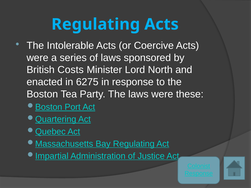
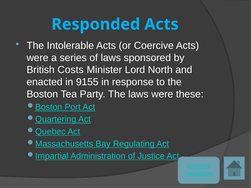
Regulating at (96, 24): Regulating -> Responded
6275: 6275 -> 9155
